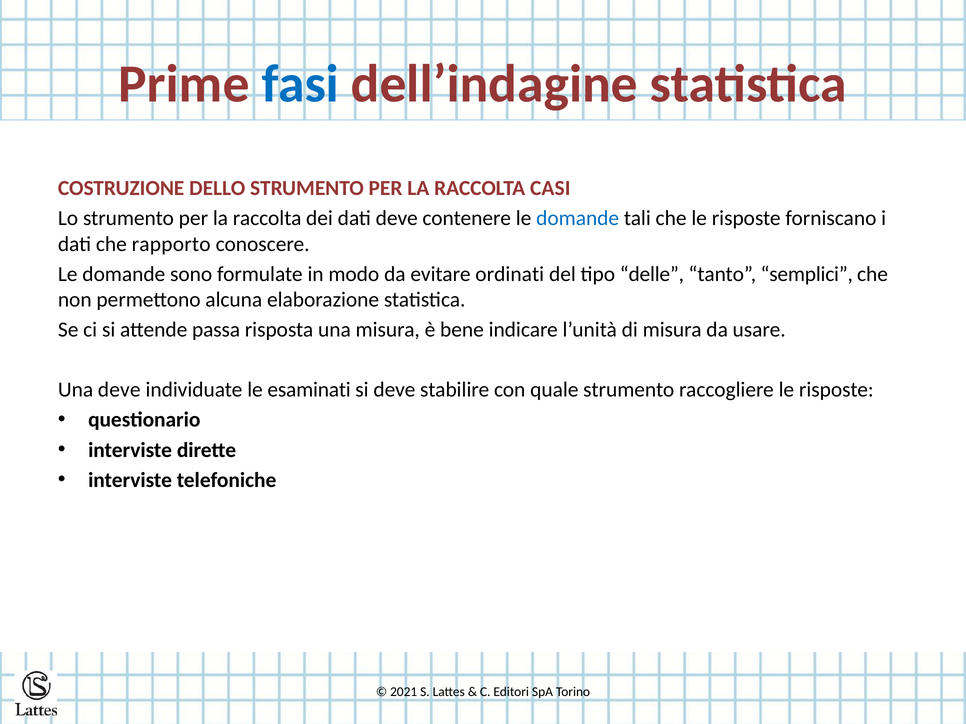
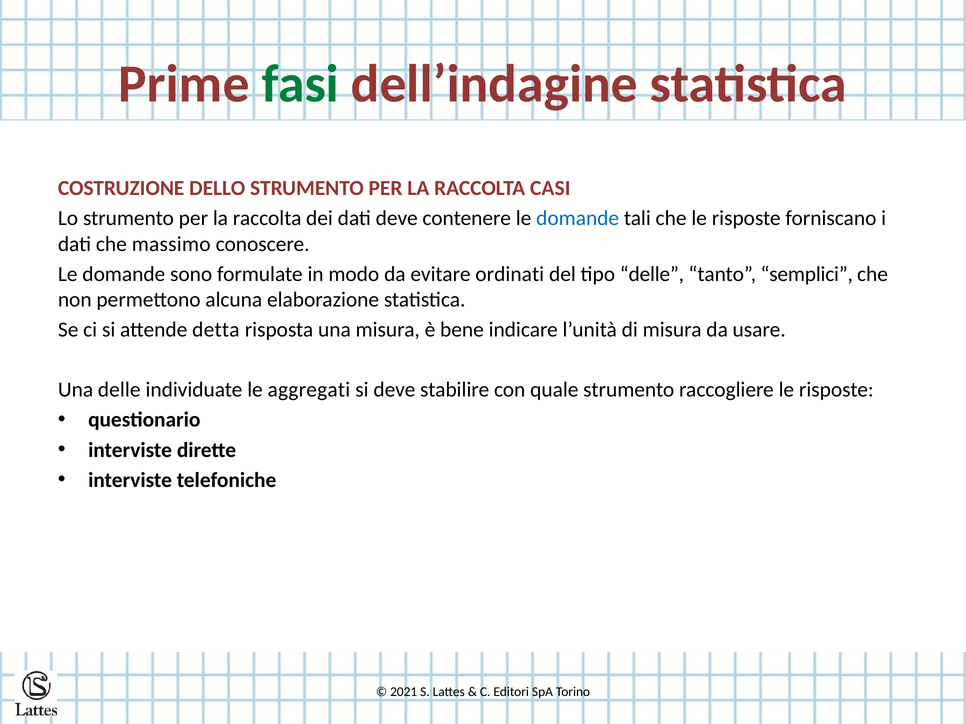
fasi colour: blue -> green
rapporto: rapporto -> massimo
passa: passa -> detta
Una deve: deve -> delle
esaminati: esaminati -> aggregati
